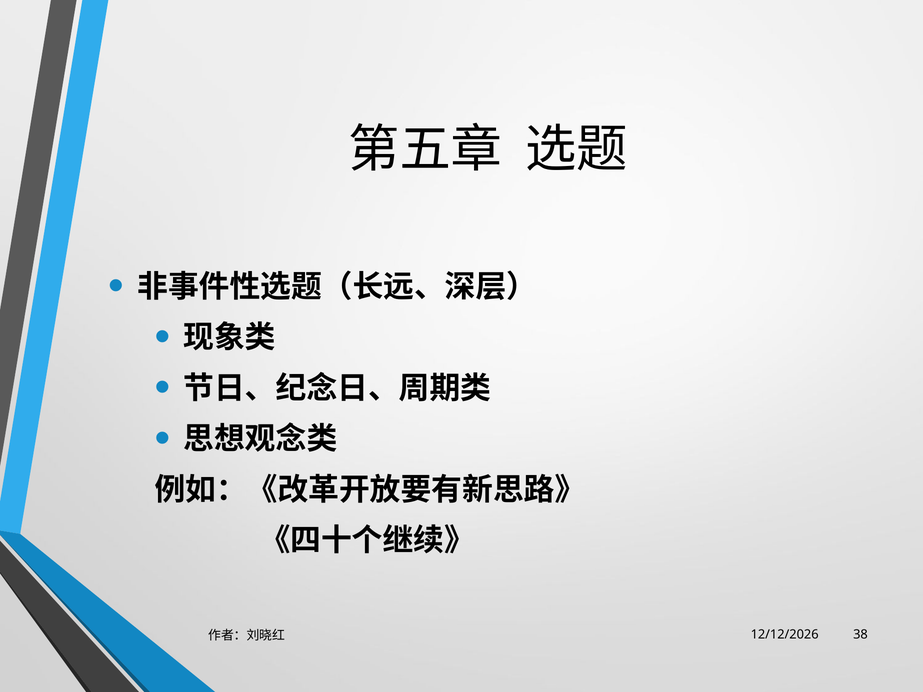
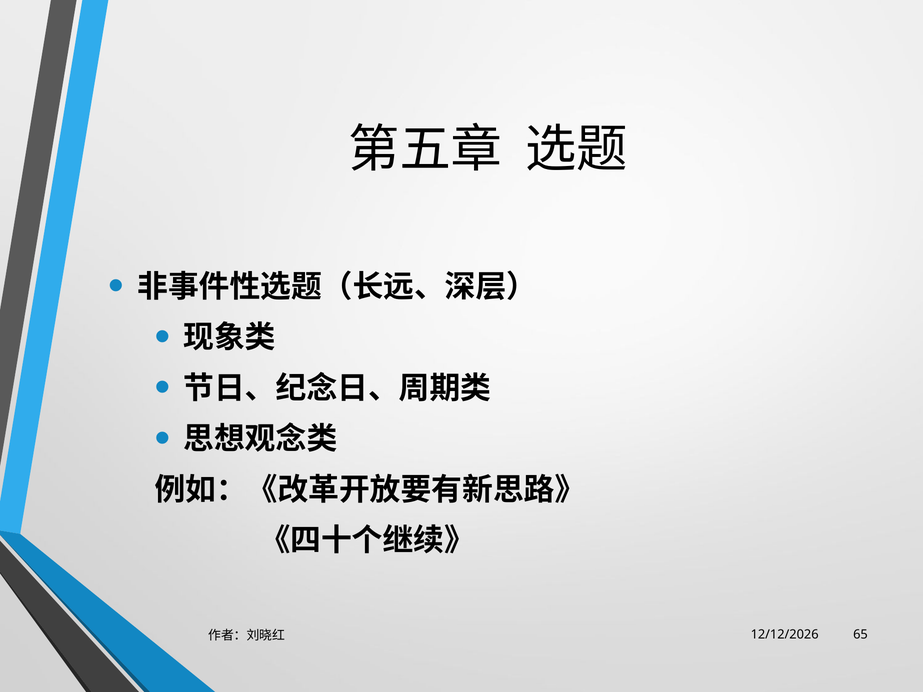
38: 38 -> 65
